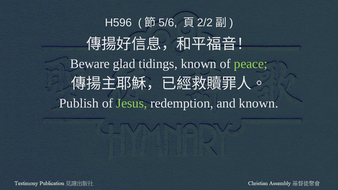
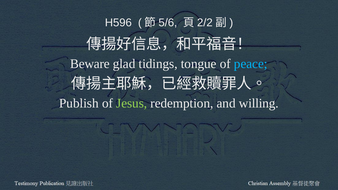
tidings known: known -> tongue
peace colour: light green -> light blue
and known: known -> willing
